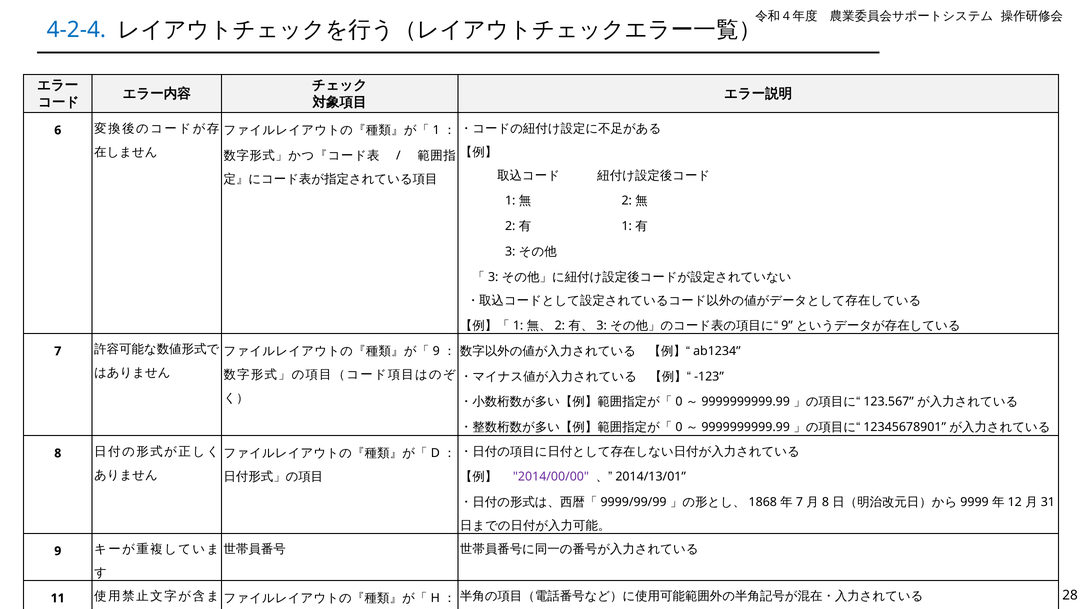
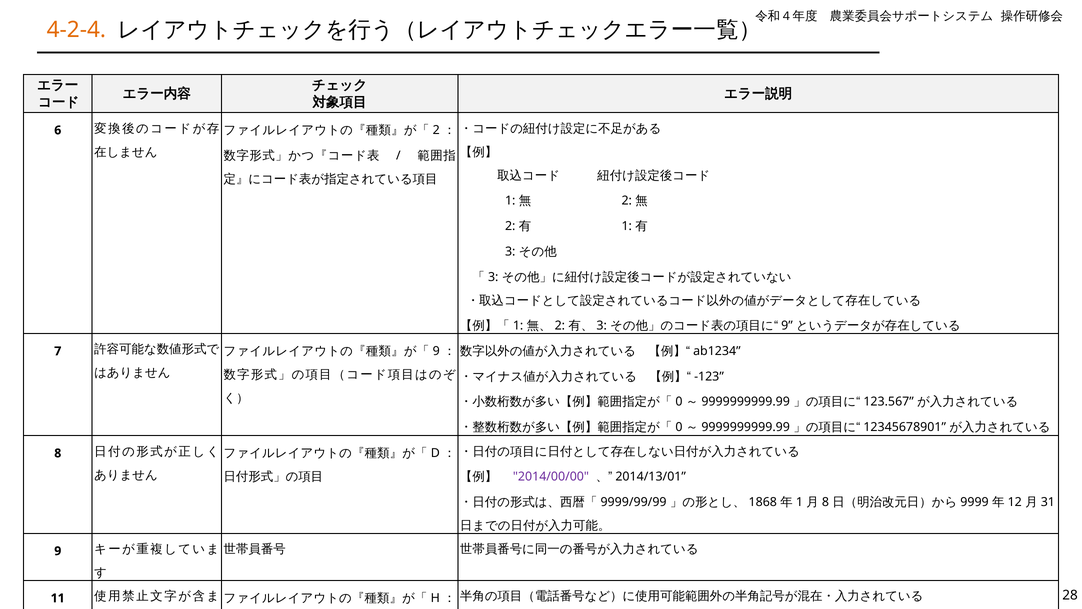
4-2-4 colour: blue -> orange
1 at (436, 130): 1 -> 2
7 at (799, 502): 7 -> 1
